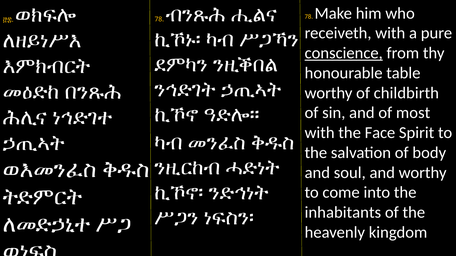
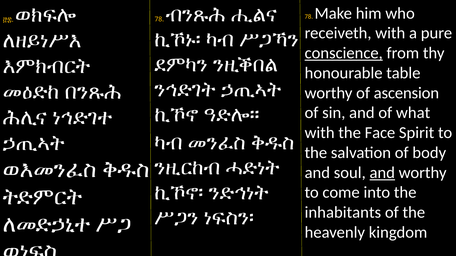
childbirth: childbirth -> ascension
most: most -> what
and at (382, 173) underline: none -> present
